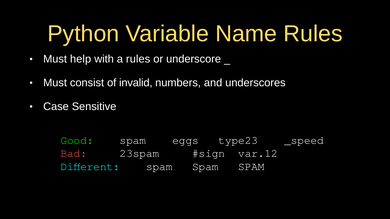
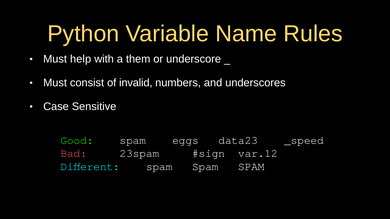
a rules: rules -> them
type23: type23 -> data23
